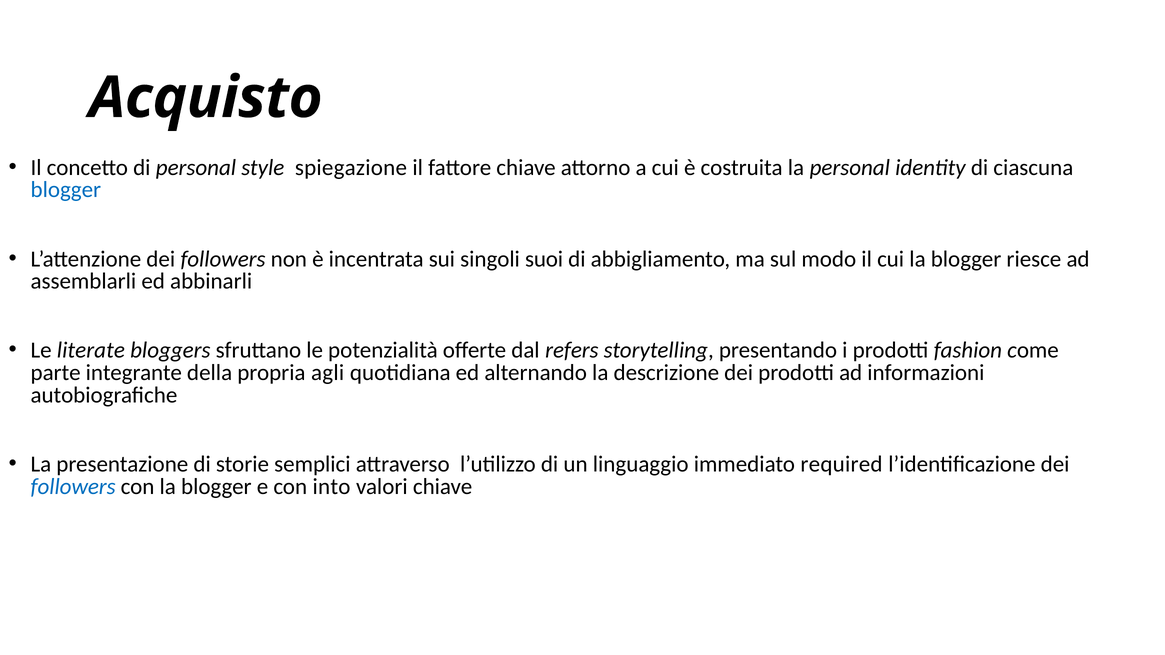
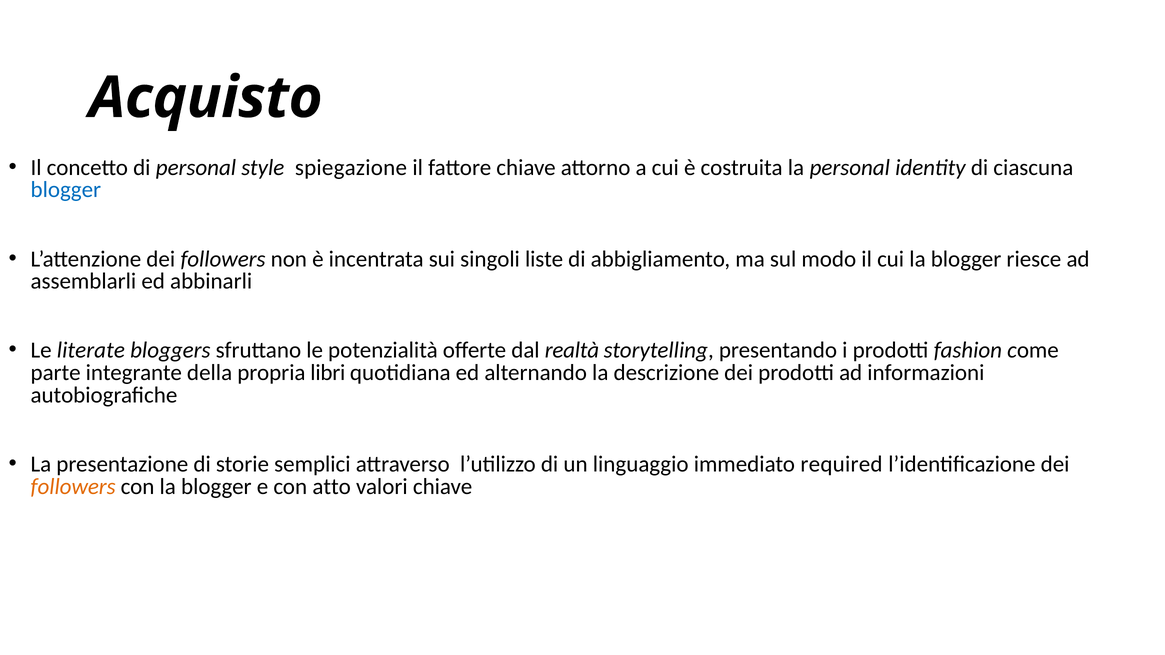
suoi: suoi -> liste
refers: refers -> realtà
agli: agli -> libri
followers at (73, 487) colour: blue -> orange
into: into -> atto
